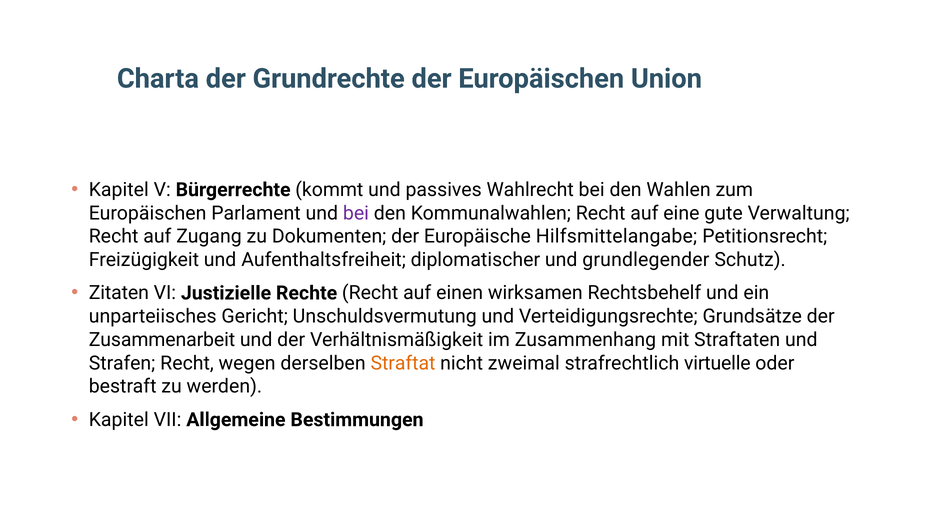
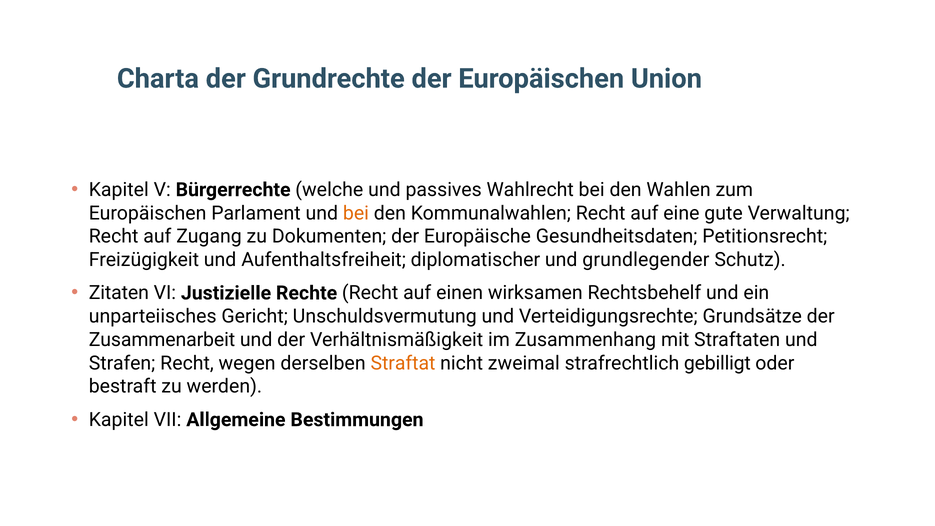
kommt: kommt -> welche
bei at (356, 213) colour: purple -> orange
Hilfsmittelangabe: Hilfsmittelangabe -> Gesundheitsdaten
virtuelle: virtuelle -> gebilligt
